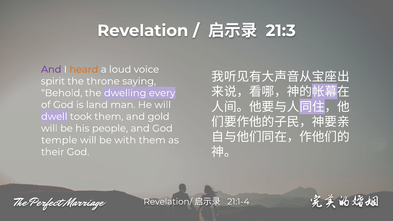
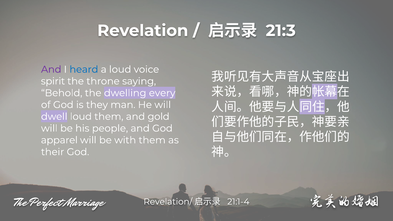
heard colour: orange -> blue
land: land -> they
dwell took: took -> loud
temple: temple -> apparel
